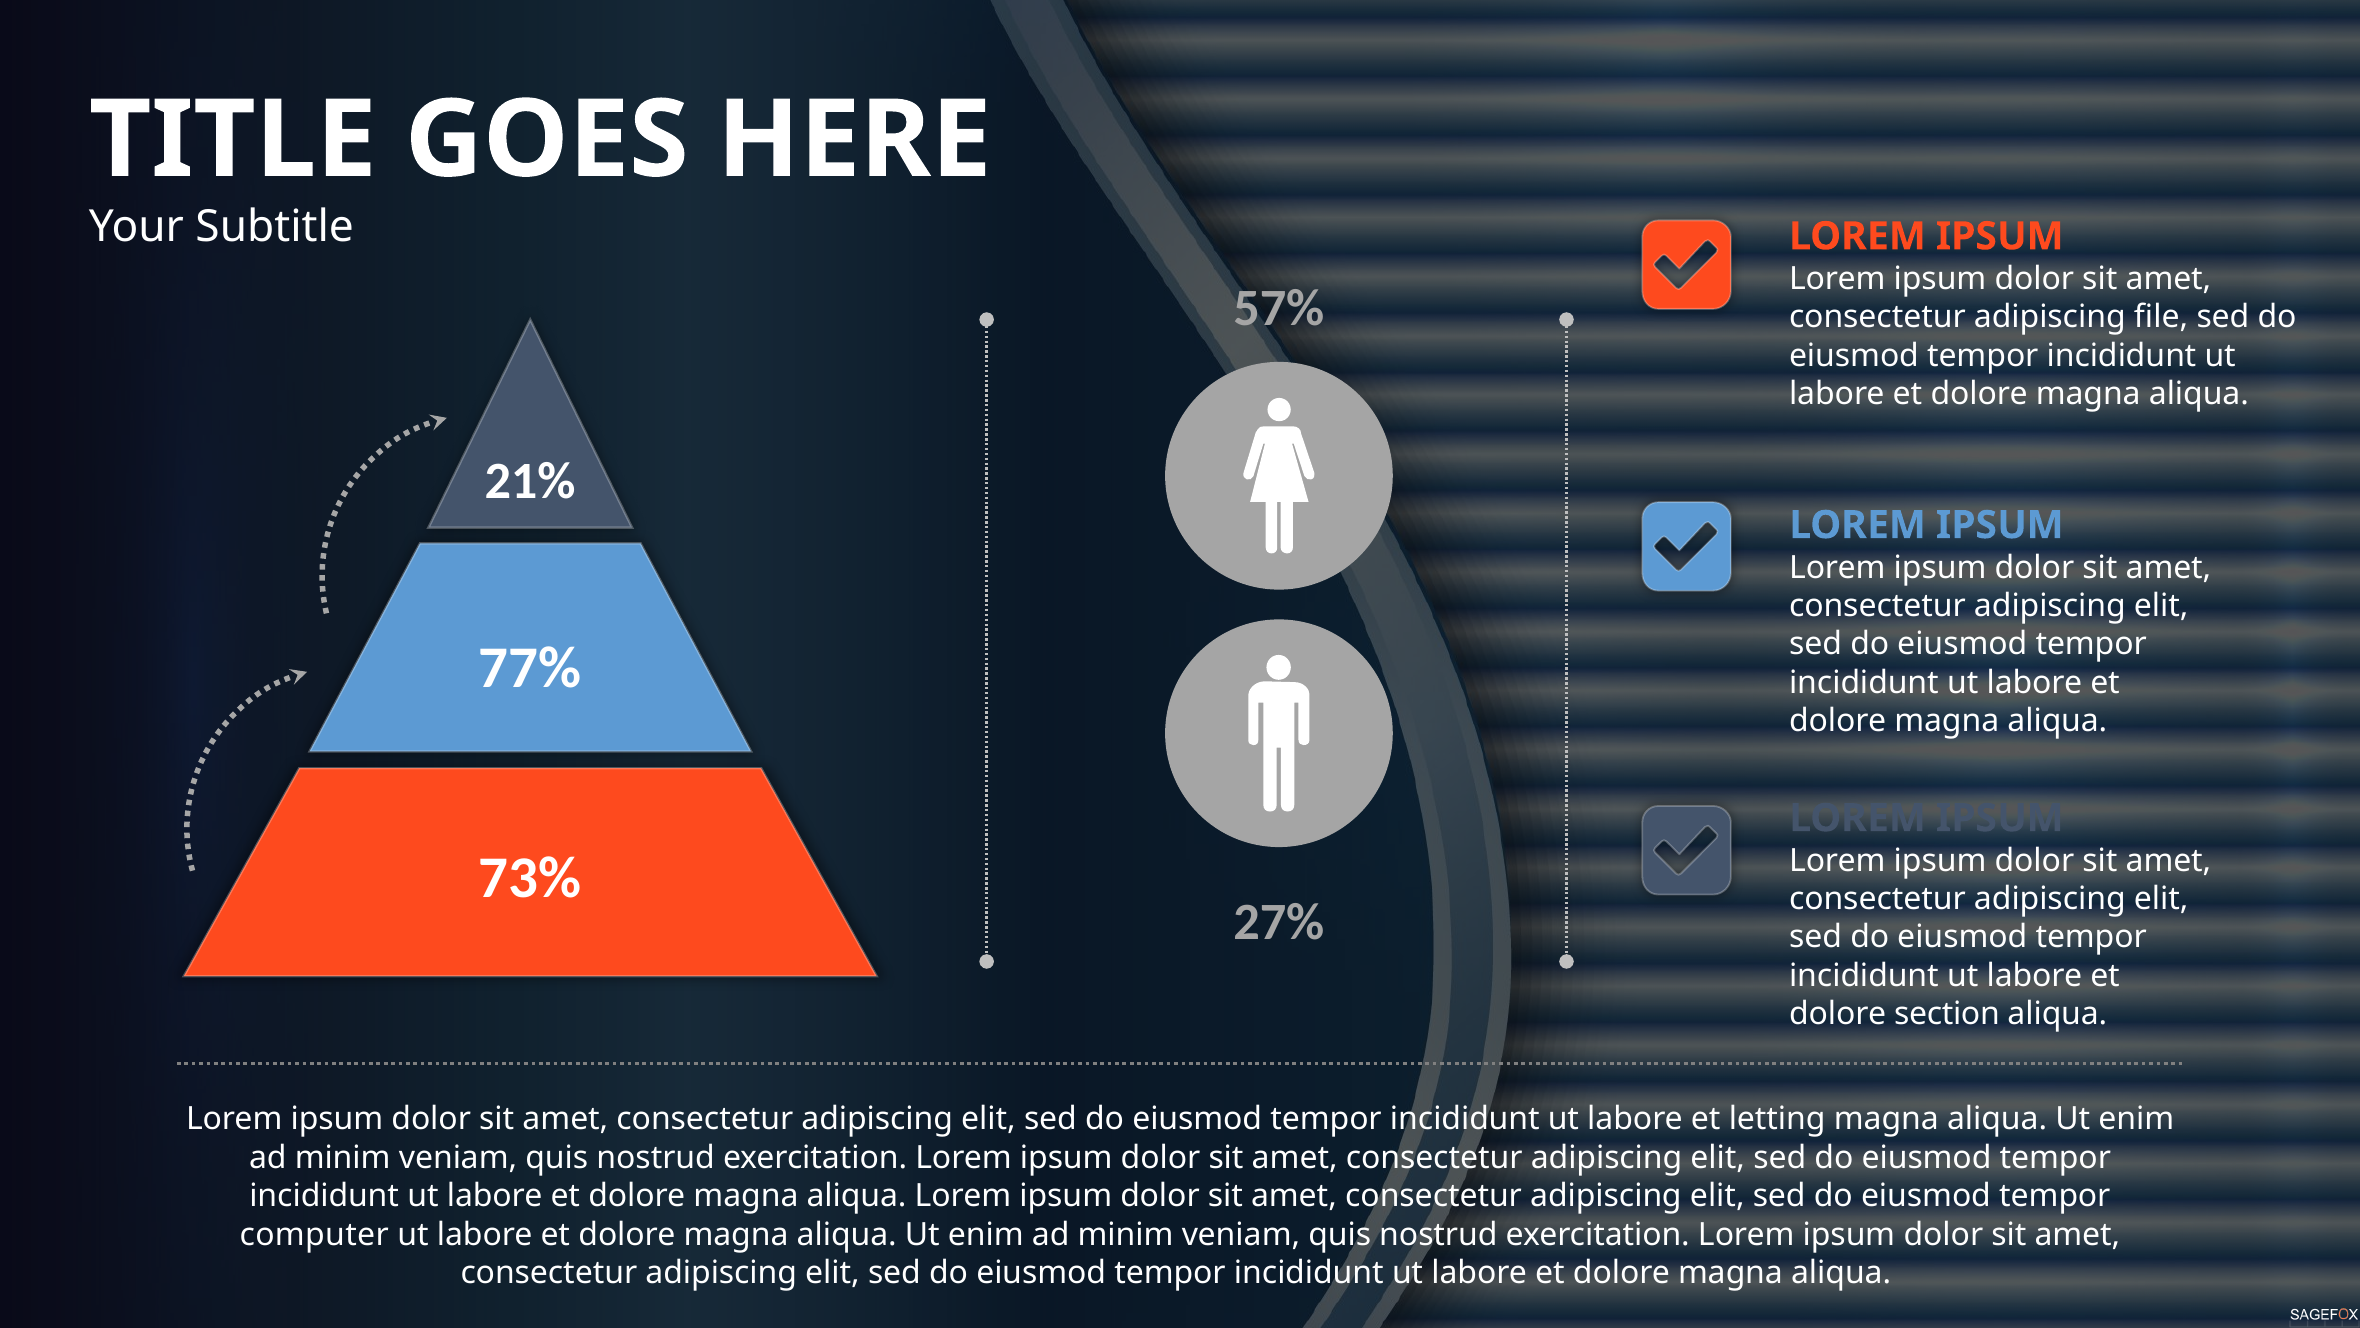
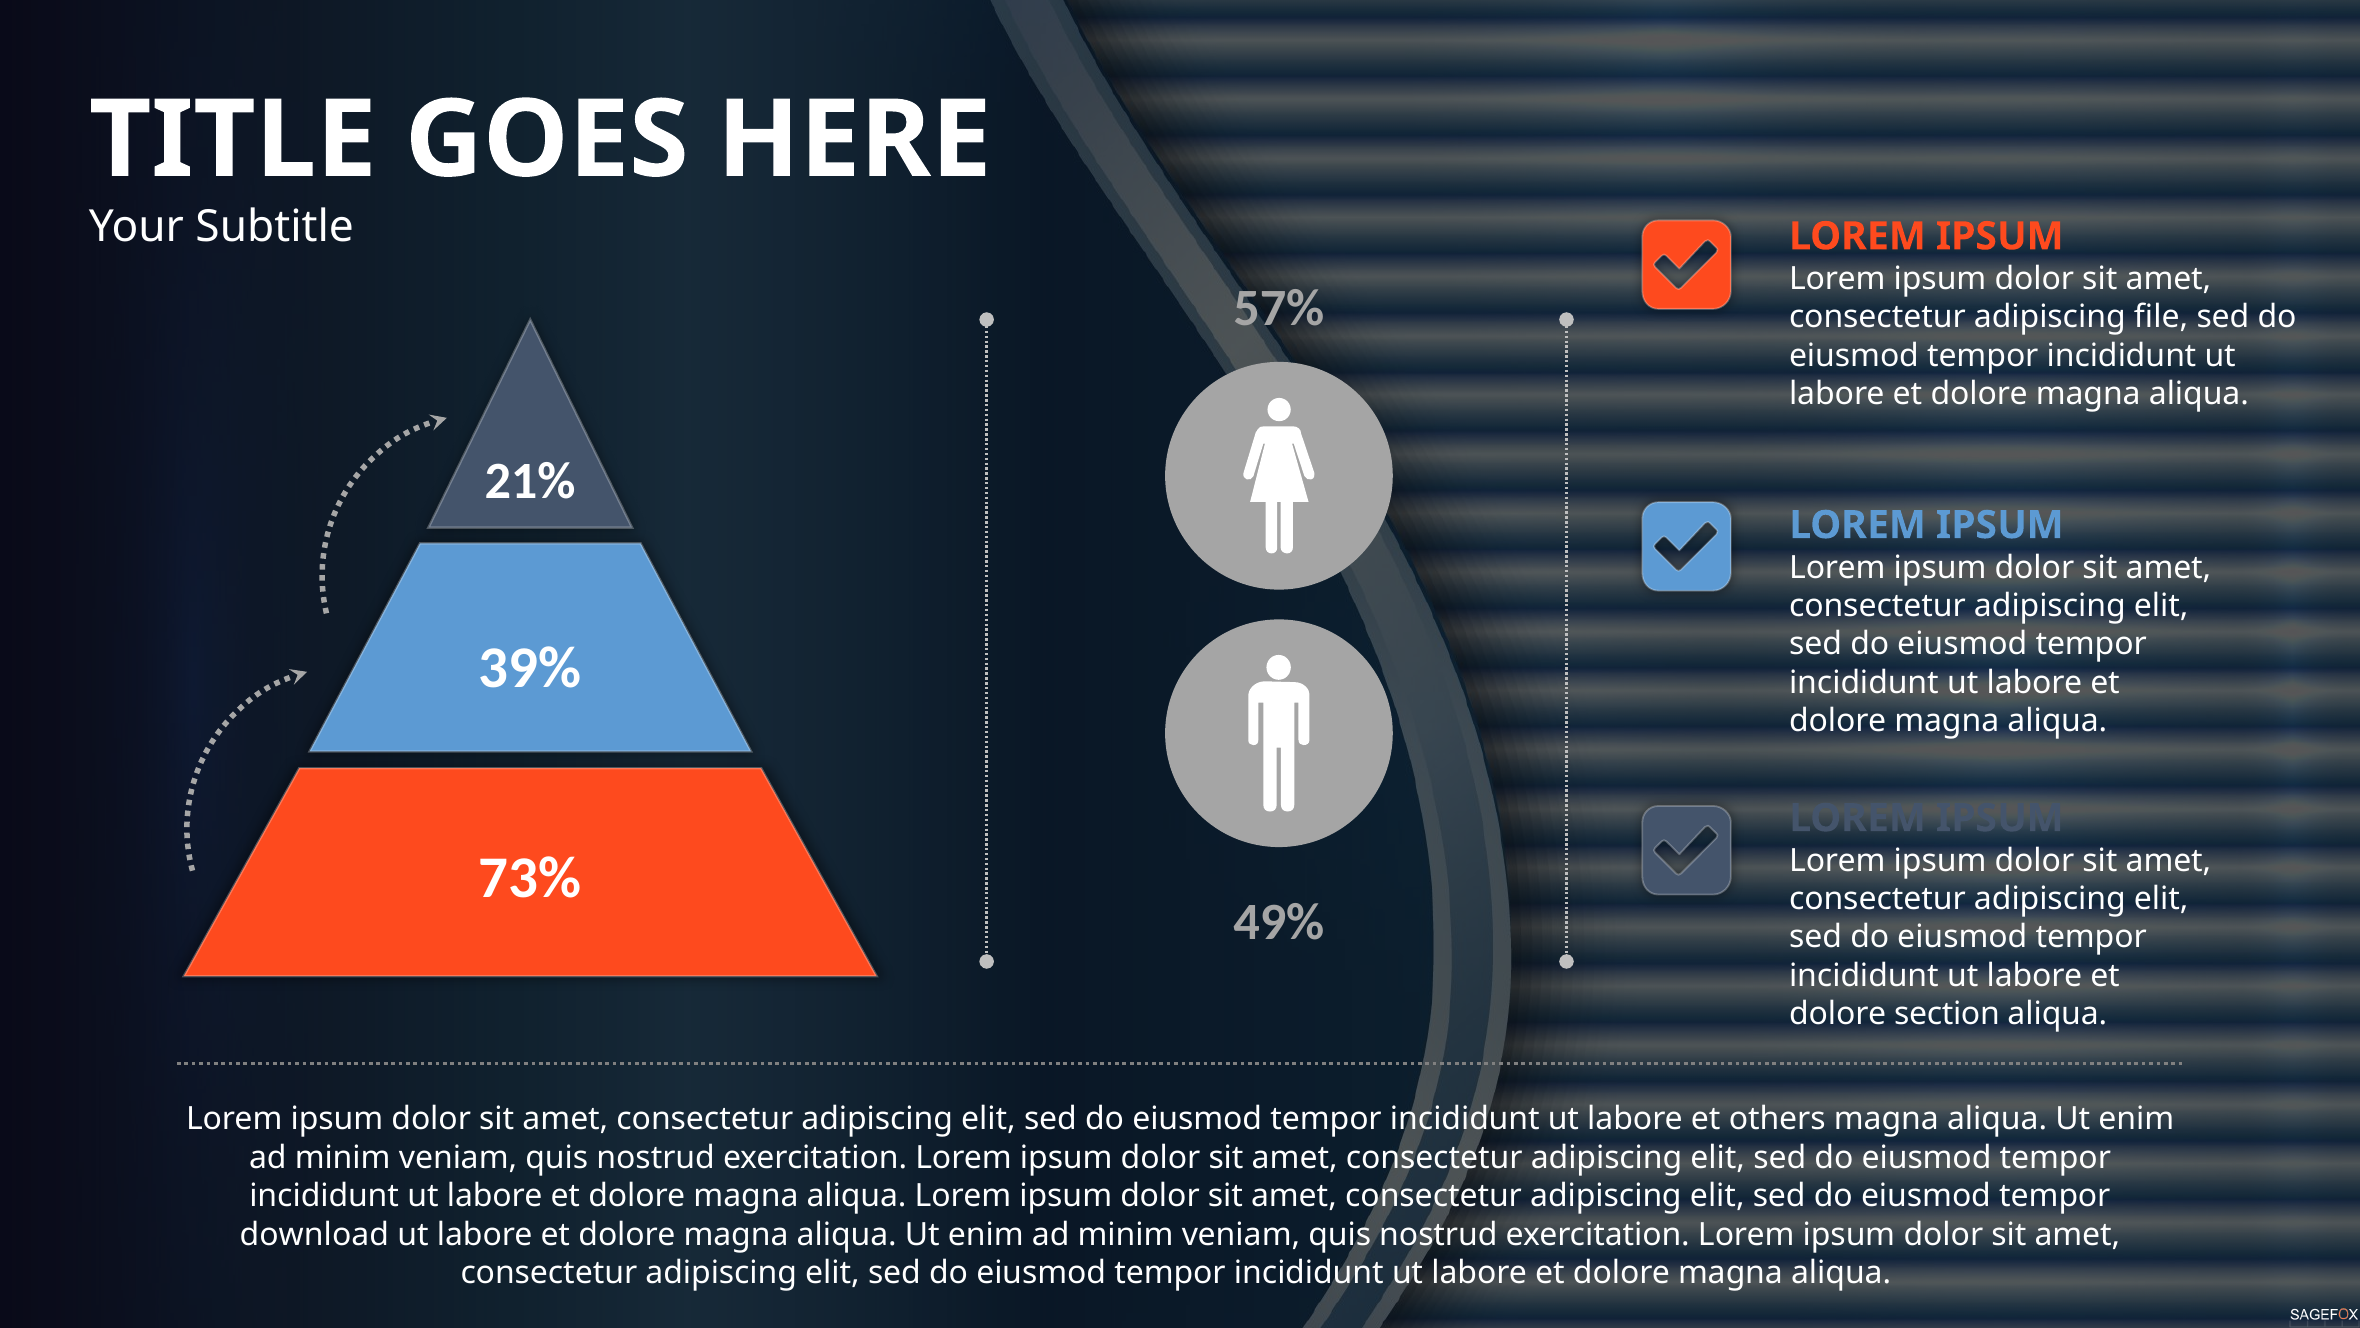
77%: 77% -> 39%
27%: 27% -> 49%
letting: letting -> others
computer: computer -> download
